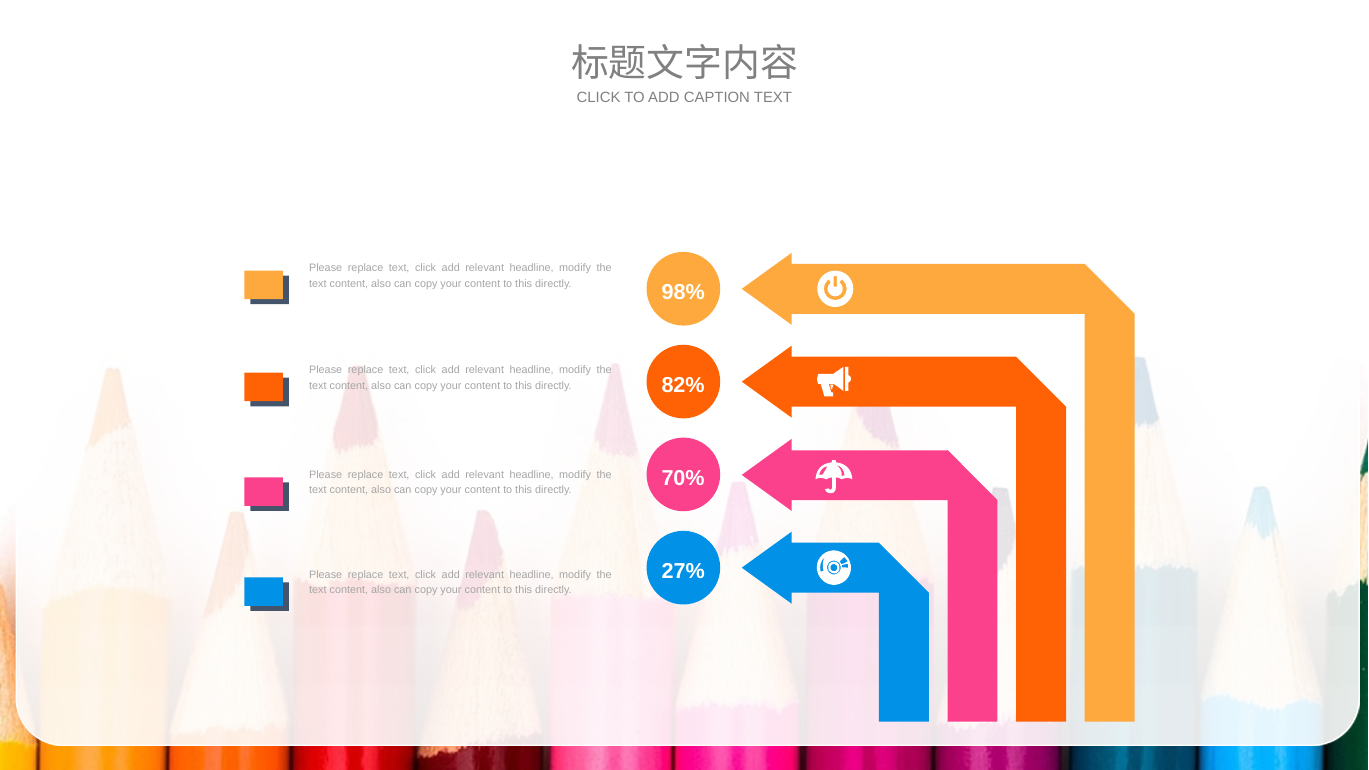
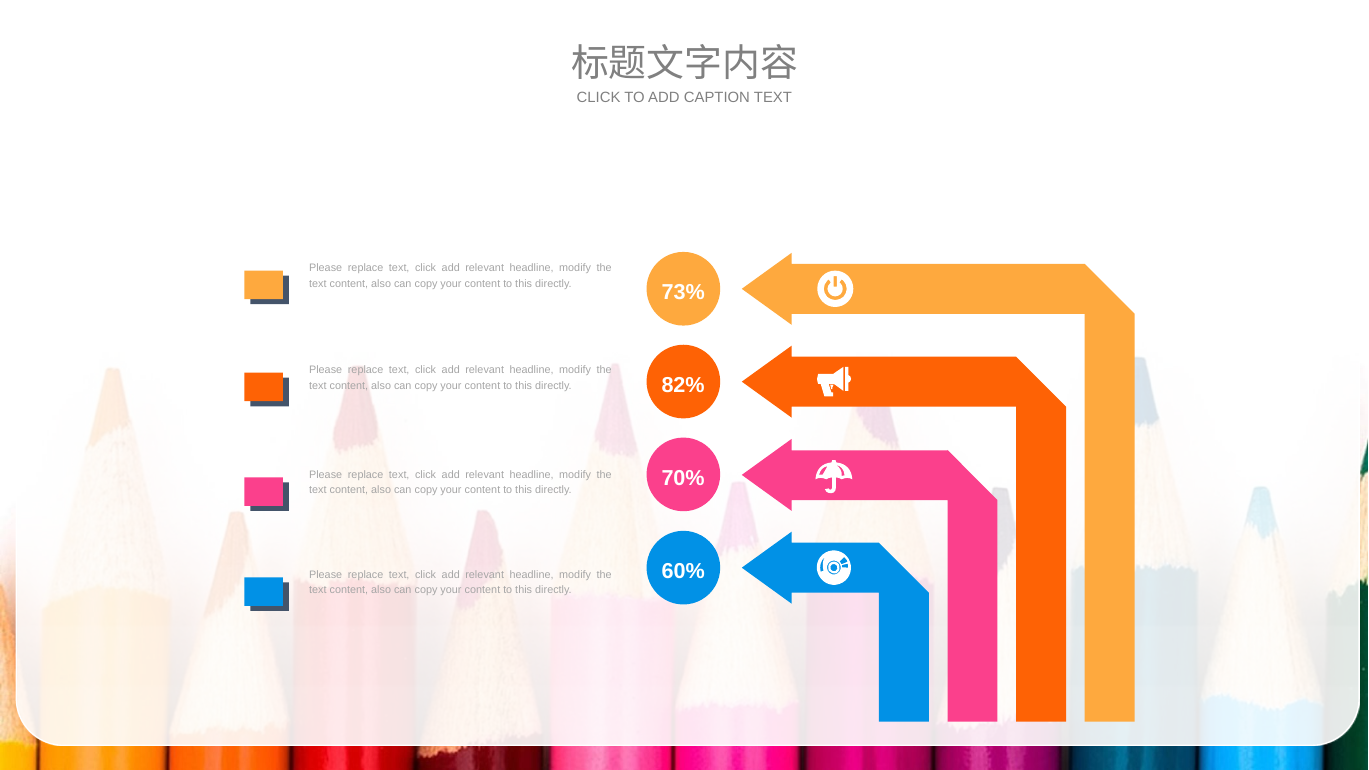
98%: 98% -> 73%
27%: 27% -> 60%
